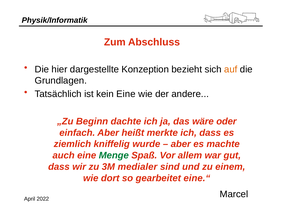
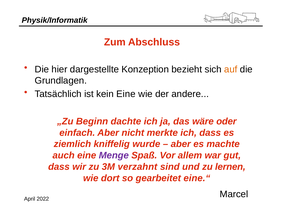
heißt: heißt -> nicht
Menge colour: green -> purple
medialer: medialer -> verzahnt
einem: einem -> lernen
